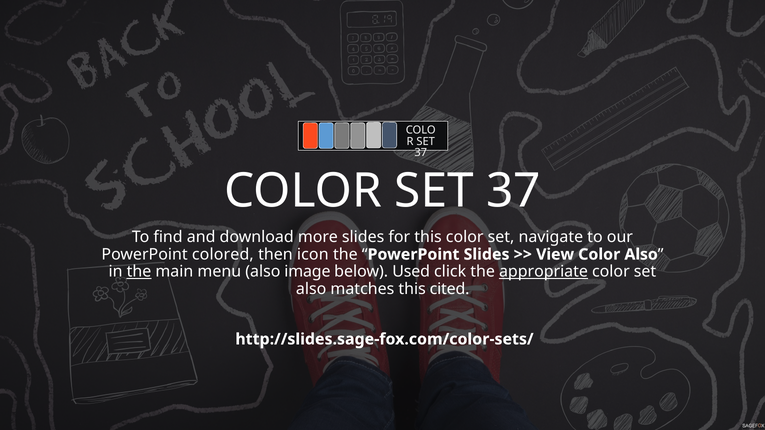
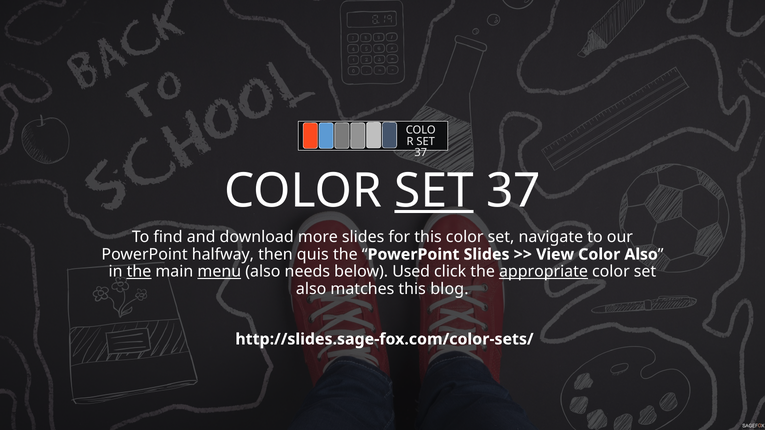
SET at (434, 191) underline: none -> present
colored: colored -> halfway
icon: icon -> quis
menu underline: none -> present
image: image -> needs
cited: cited -> blog
